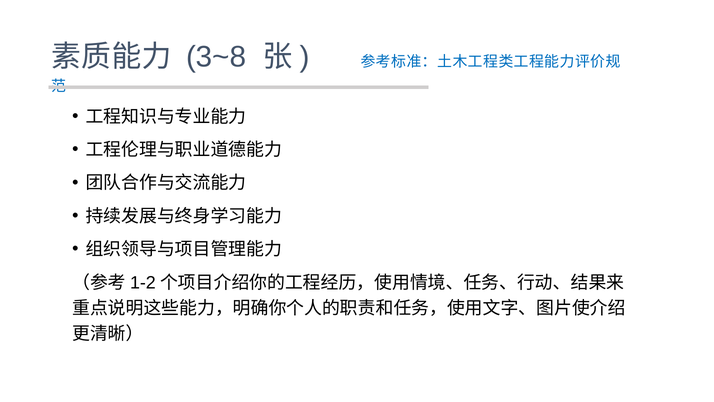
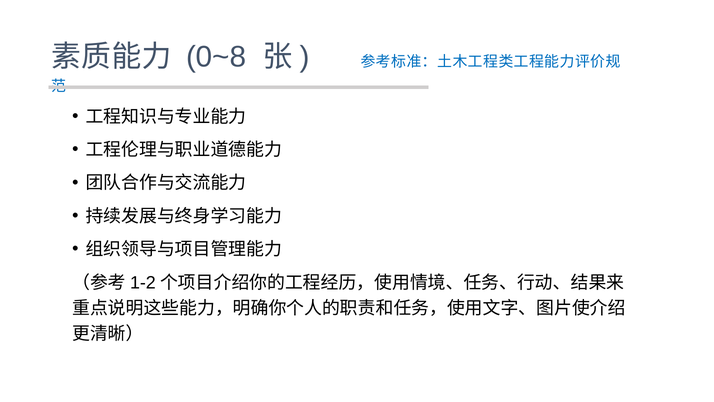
3~8: 3~8 -> 0~8
